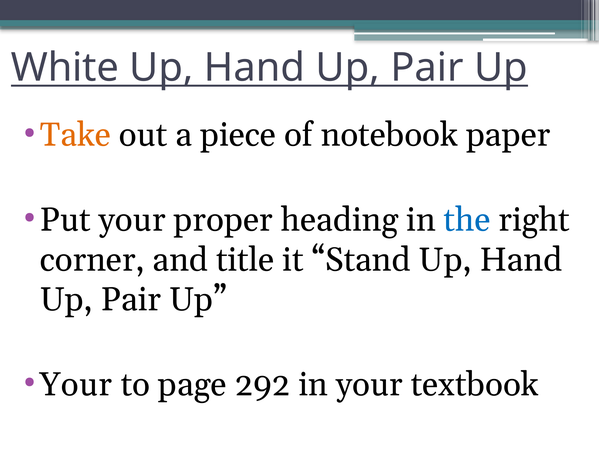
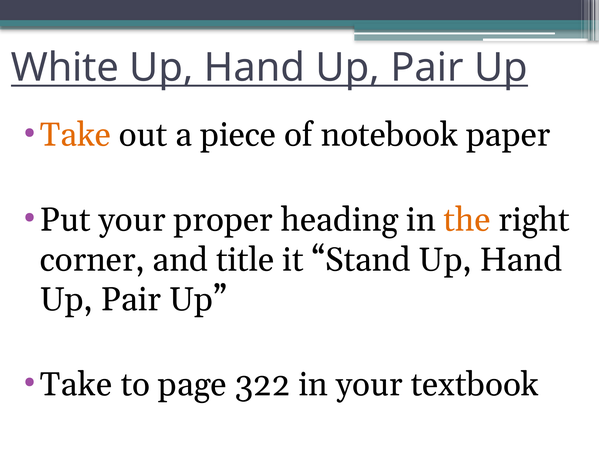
the colour: blue -> orange
Your at (76, 385): Your -> Take
292: 292 -> 322
